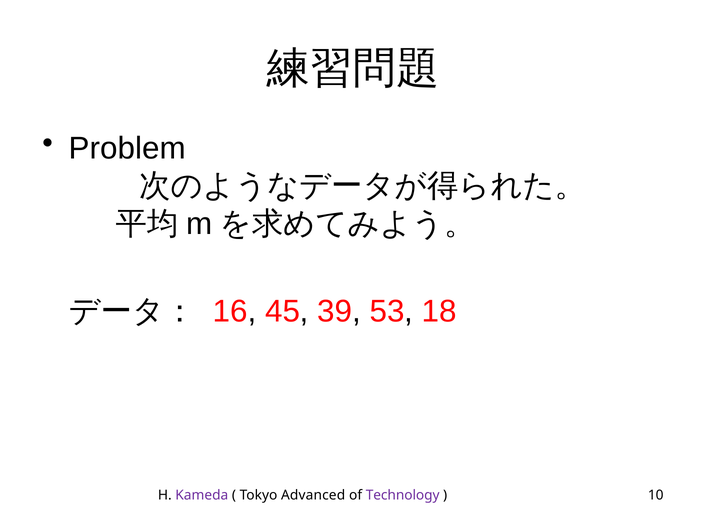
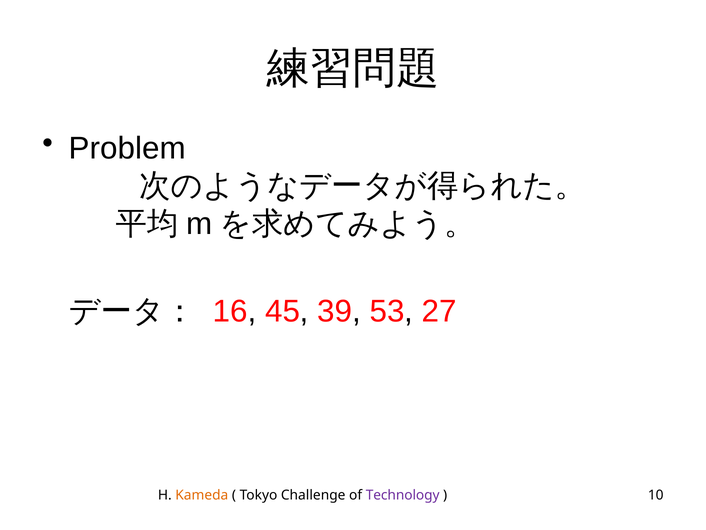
18: 18 -> 27
Kameda colour: purple -> orange
Advanced: Advanced -> Challenge
